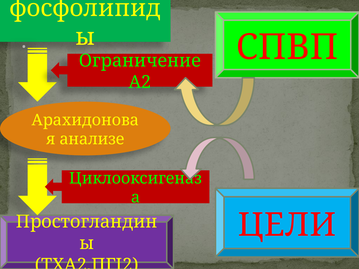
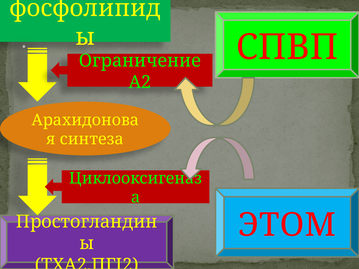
анализе: анализе -> синтеза
ЦЕЛИ: ЦЕЛИ -> ЭТОМ
